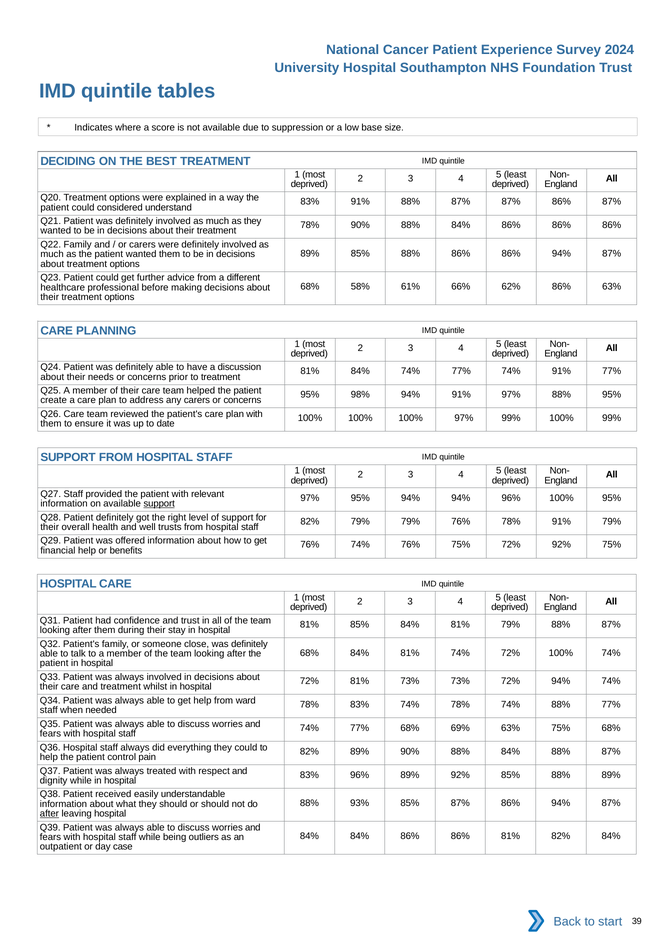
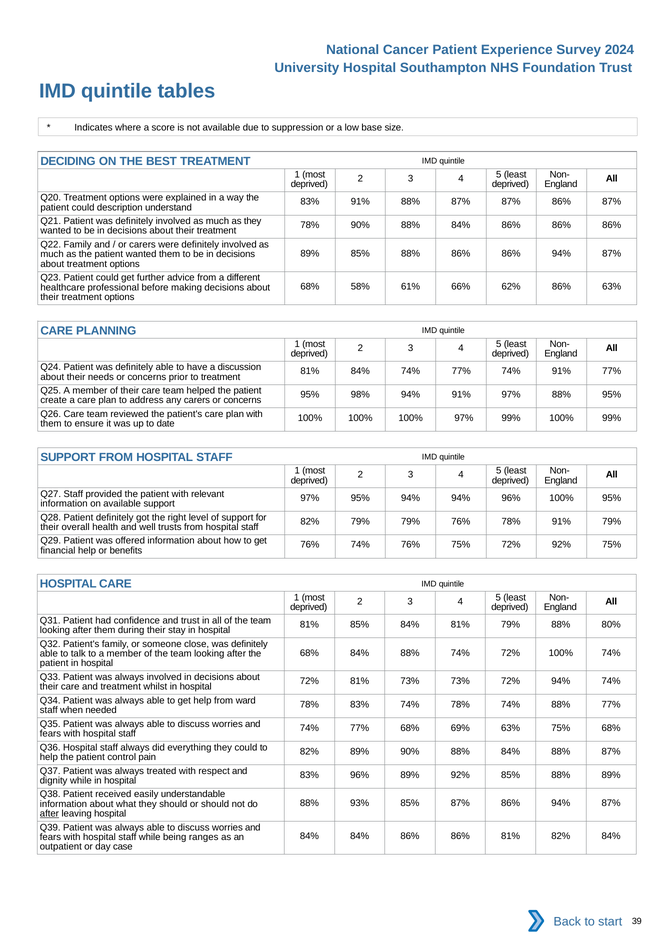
considered: considered -> description
support at (159, 504) underline: present -> none
79% 88% 87%: 87% -> 80%
68% 84% 81%: 81% -> 88%
outliers: outliers -> ranges
